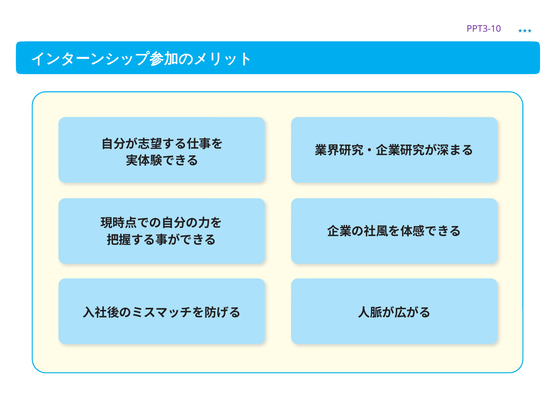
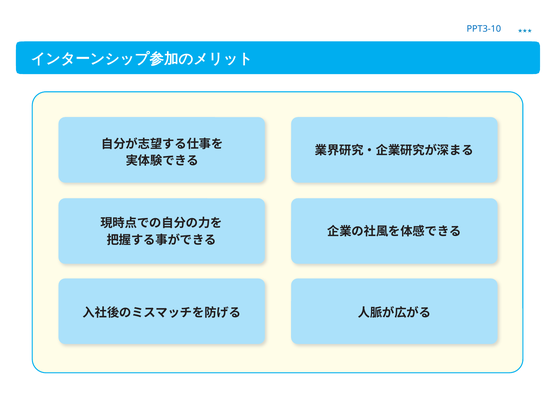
PPT3-10 colour: purple -> blue
